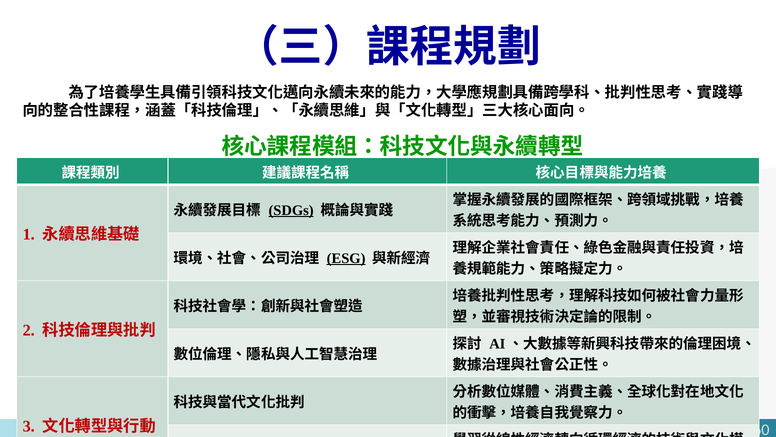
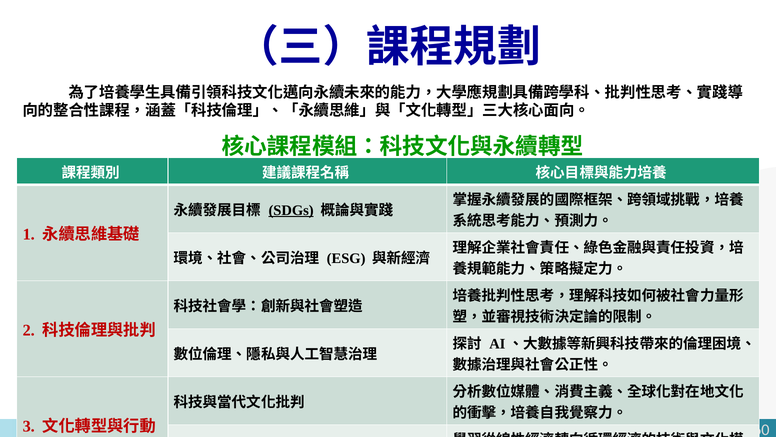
ESG underline: present -> none
